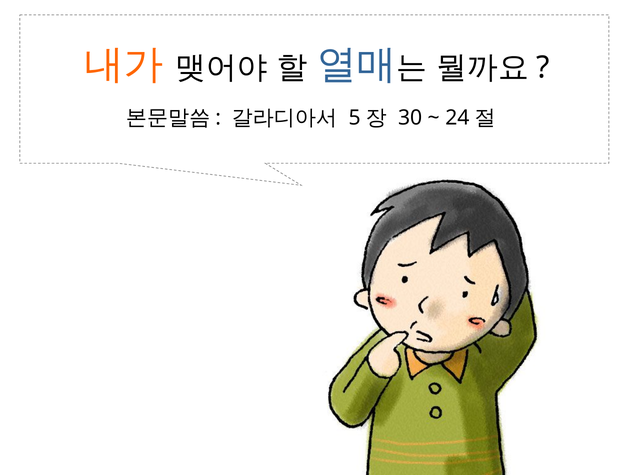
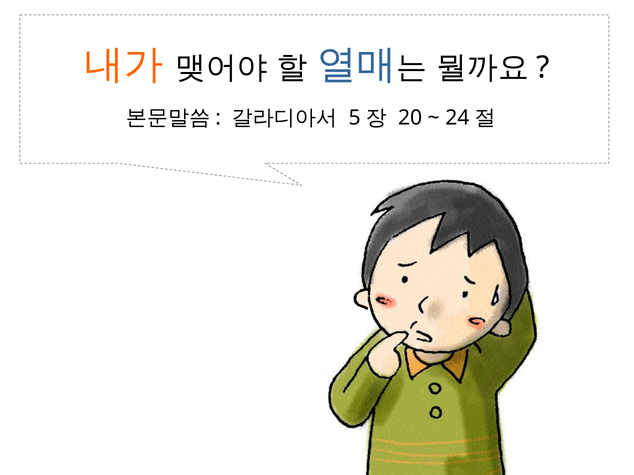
30: 30 -> 20
